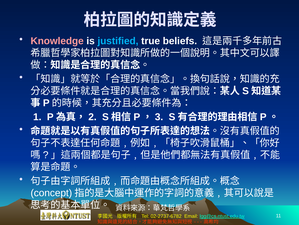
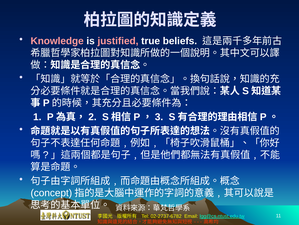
justified colour: light blue -> pink
